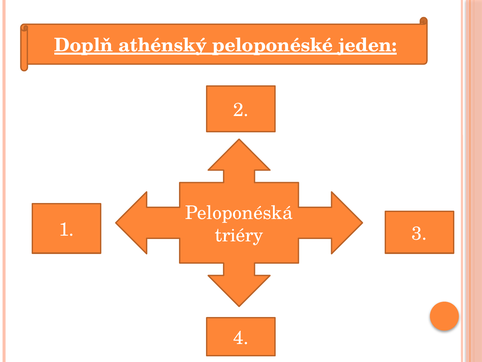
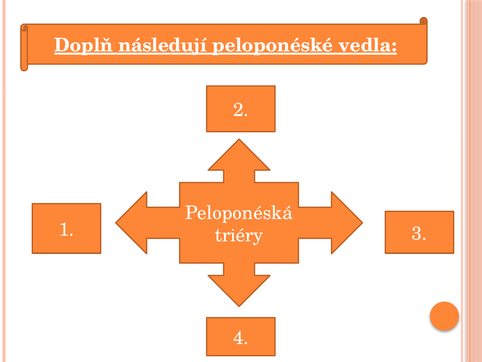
athénský: athénský -> následují
jeden: jeden -> vedla
